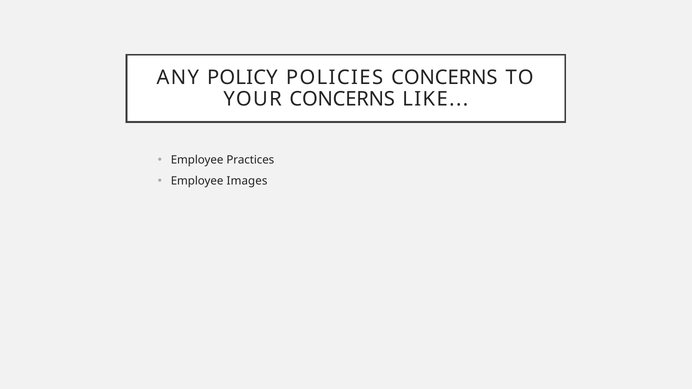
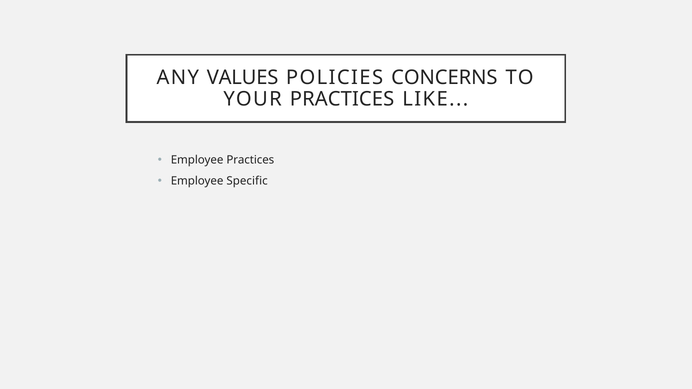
POLICY: POLICY -> VALUES
YOUR CONCERNS: CONCERNS -> PRACTICES
Images: Images -> Specific
